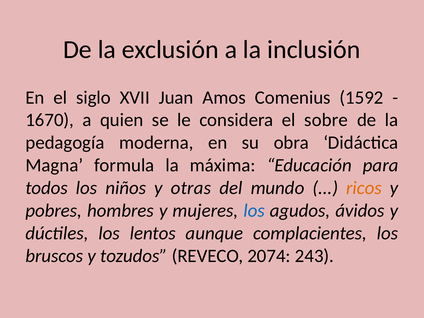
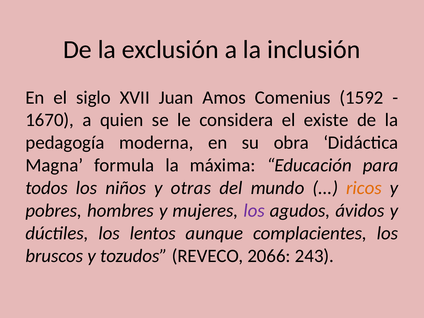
sobre: sobre -> existe
los at (254, 211) colour: blue -> purple
2074: 2074 -> 2066
